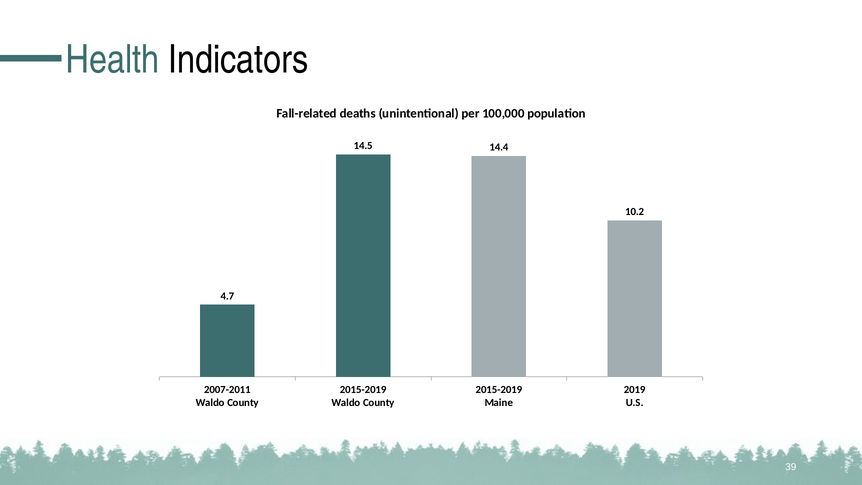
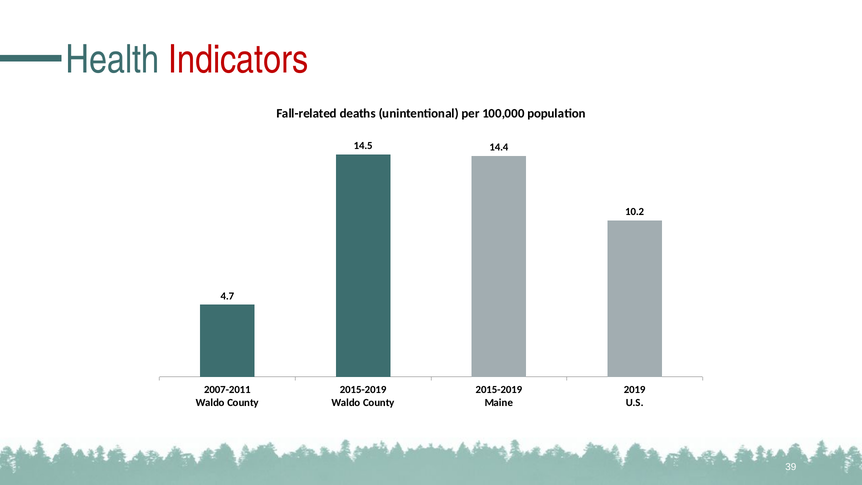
Indicators colour: black -> red
